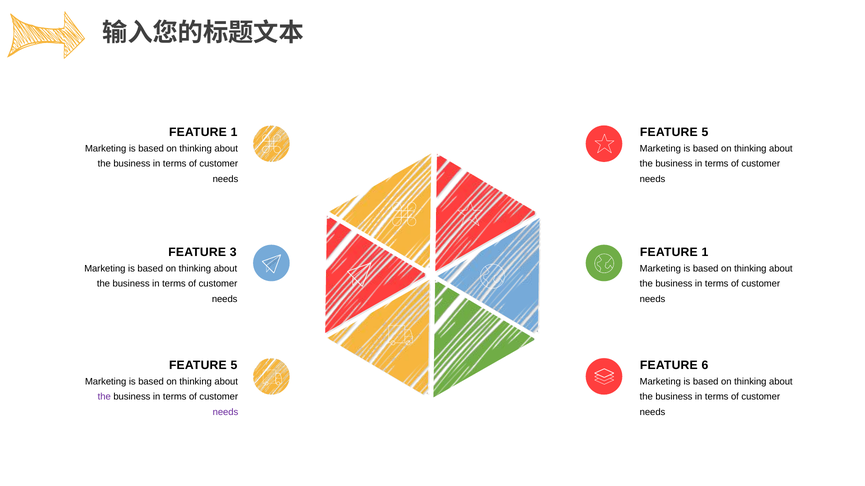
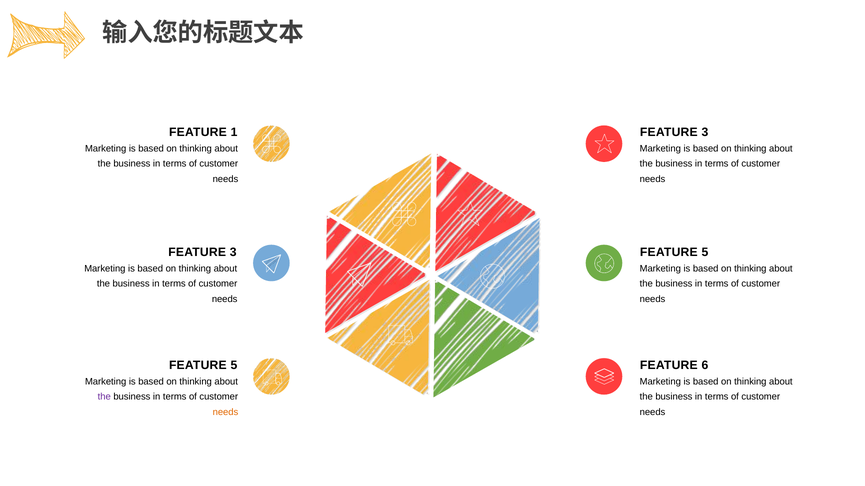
5 at (705, 132): 5 -> 3
1 at (705, 252): 1 -> 5
needs at (225, 413) colour: purple -> orange
